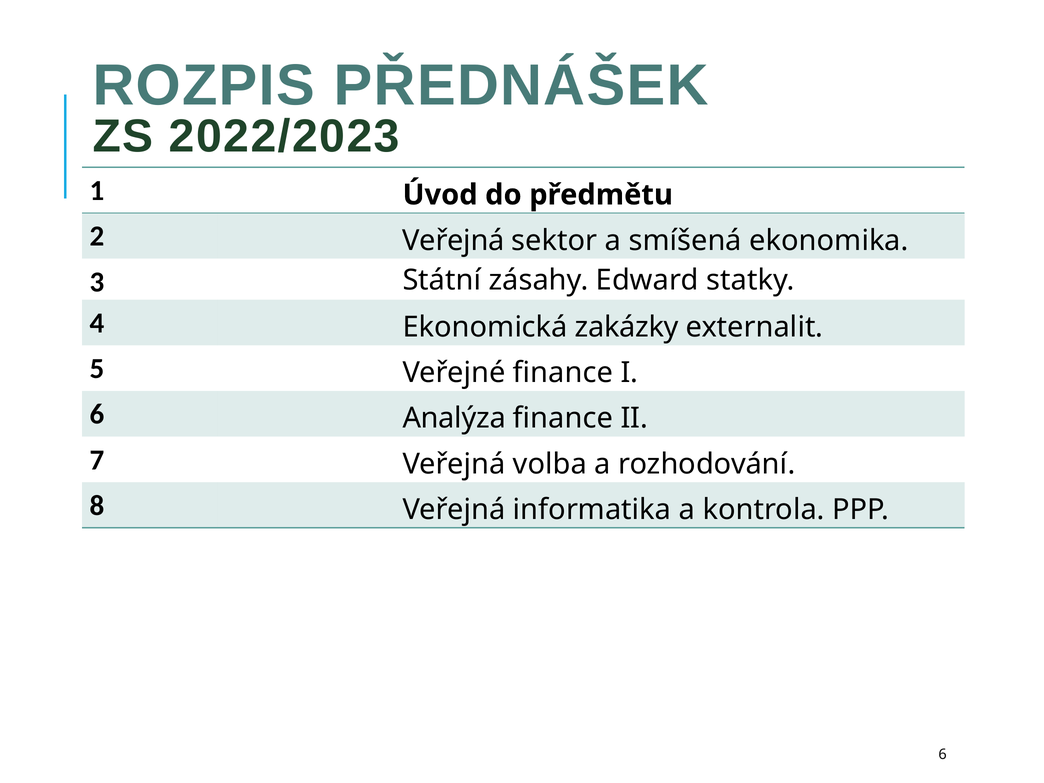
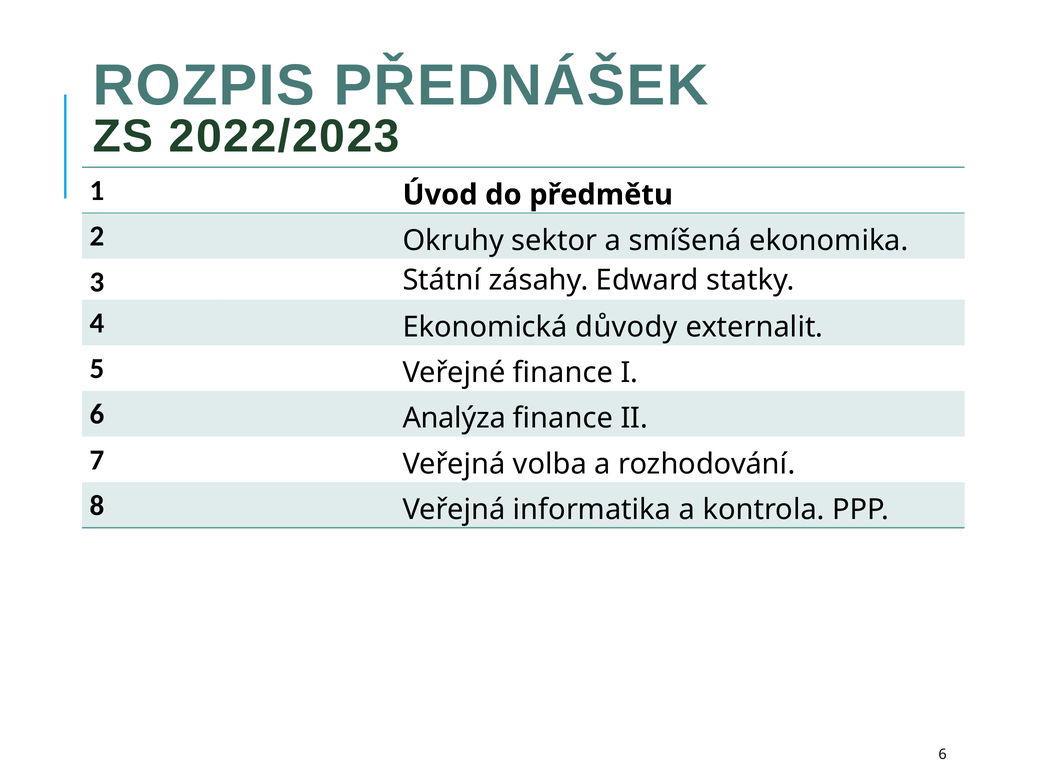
2 Veřejná: Veřejná -> Okruhy
zakázky: zakázky -> důvody
